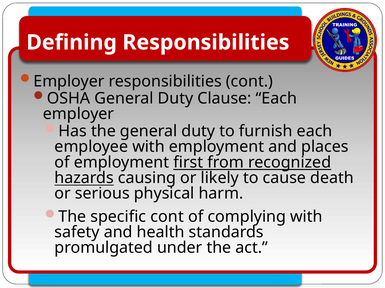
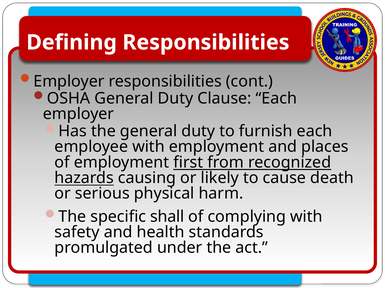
specific cont: cont -> shall
